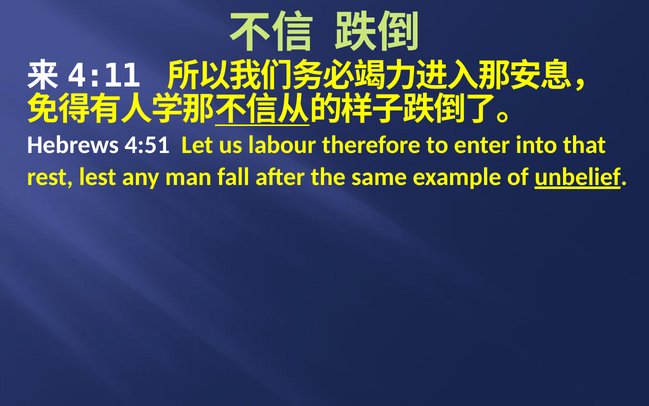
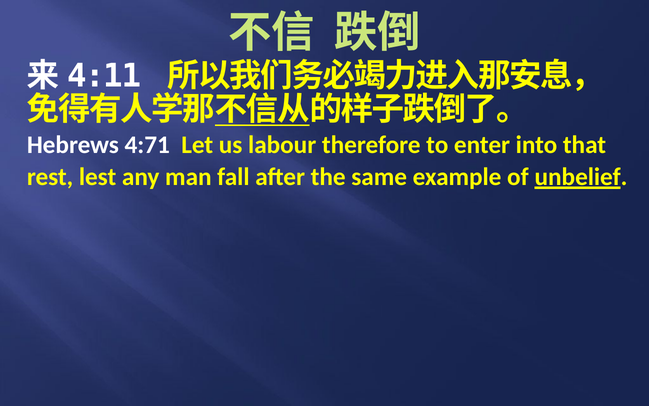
4:51: 4:51 -> 4:71
